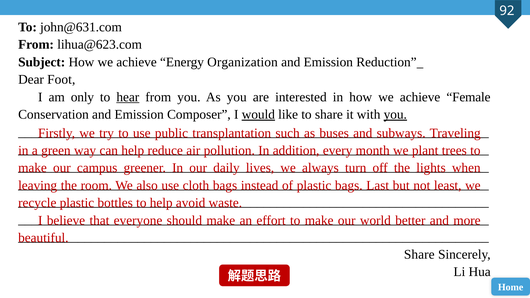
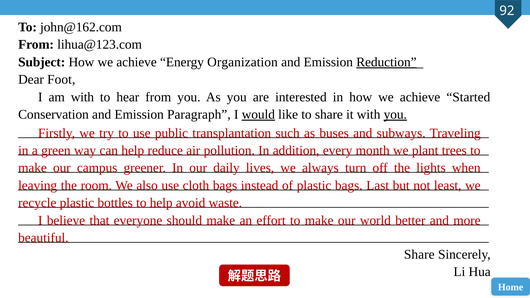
john@631.com: john@631.com -> john@162.com
lihua@623.com: lihua@623.com -> lihua@123.com
Reduction underline: none -> present
am only: only -> with
hear underline: present -> none
Female: Female -> Started
Composer: Composer -> Paragraph
